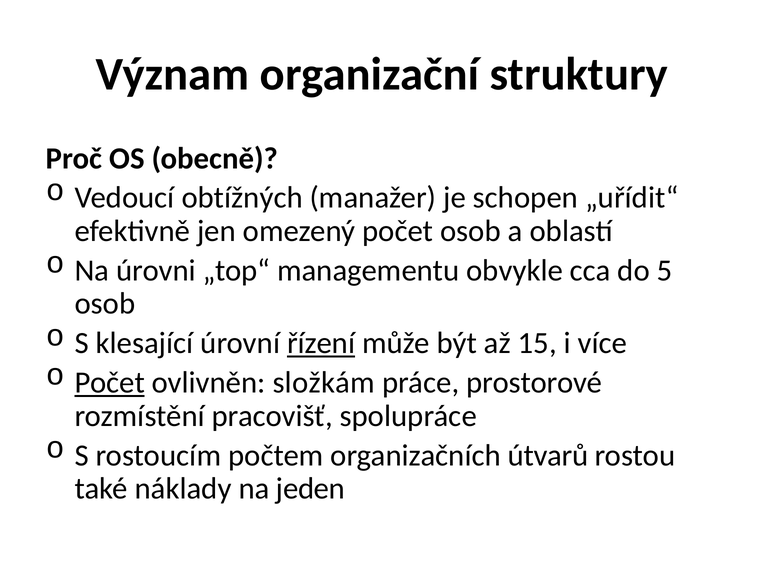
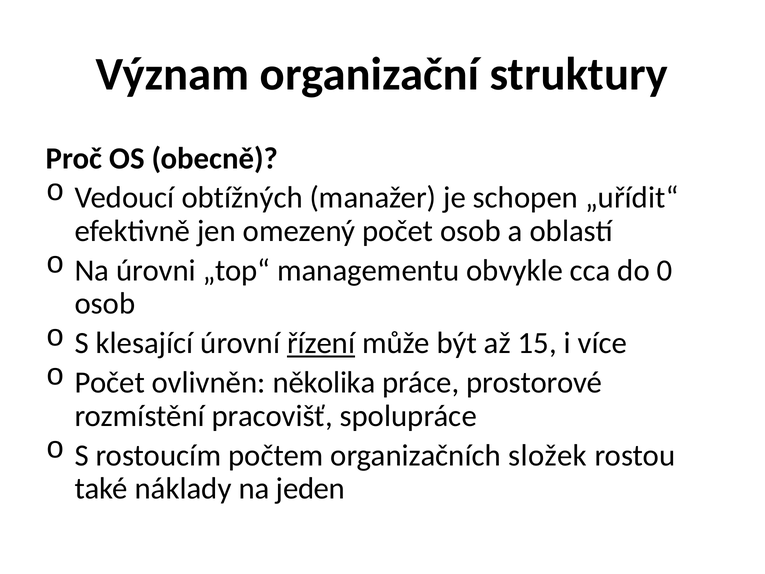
5: 5 -> 0
Počet at (110, 382) underline: present -> none
složkám: složkám -> několika
útvarů: útvarů -> složek
